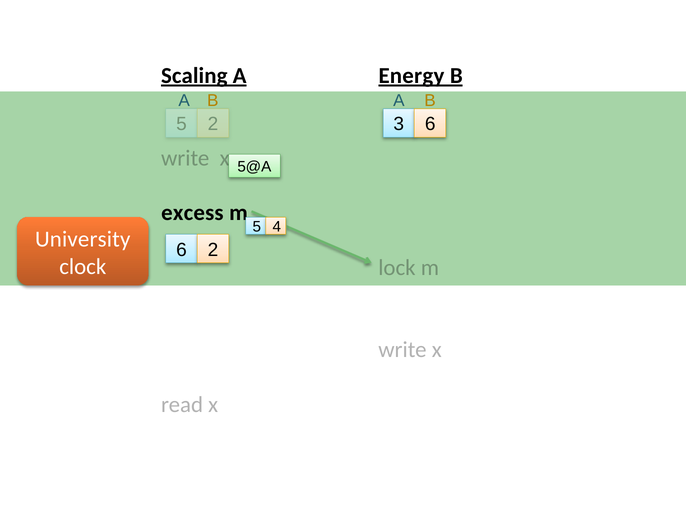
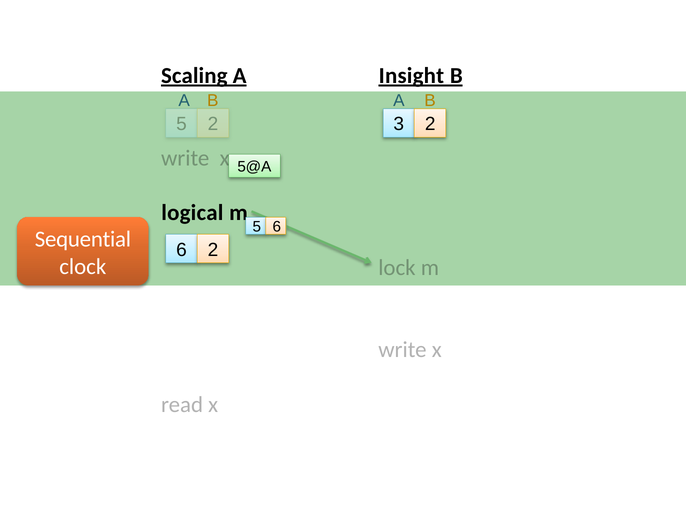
Energy: Energy -> Insight
3 6: 6 -> 2
excess: excess -> logical
5 4: 4 -> 6
University: University -> Sequential
